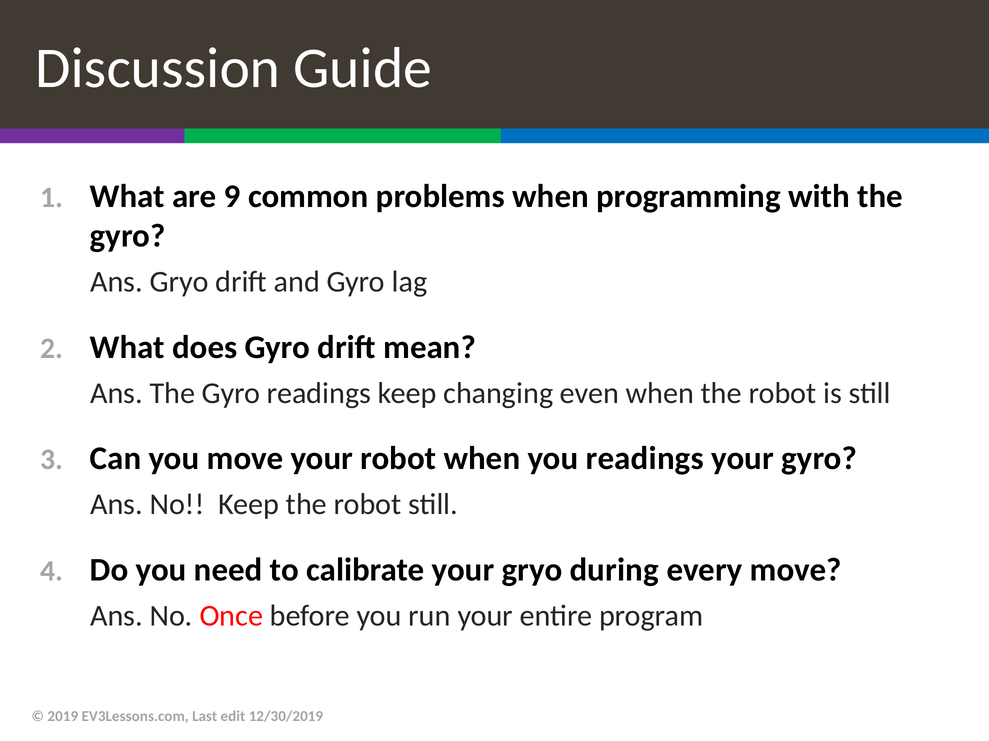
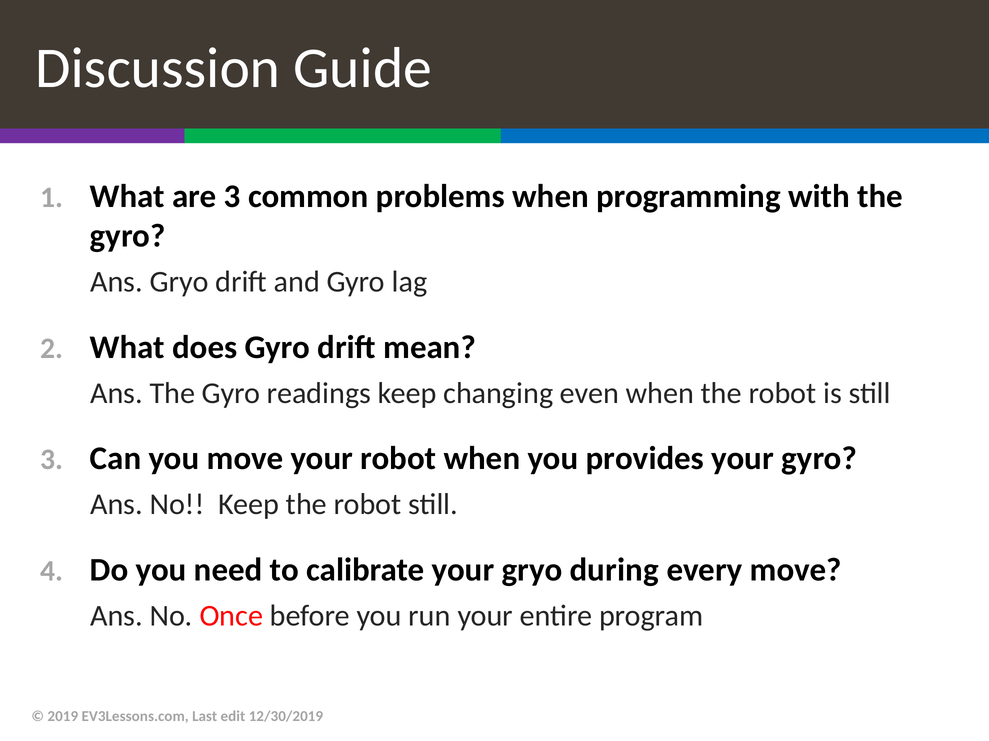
are 9: 9 -> 3
you readings: readings -> provides
